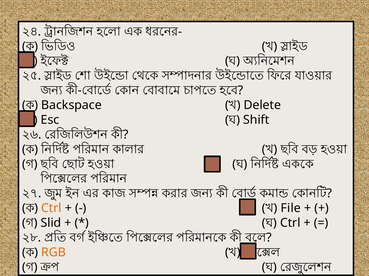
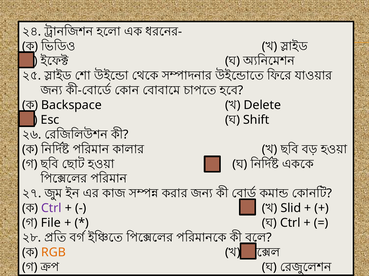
Ctrl at (51, 209) colour: orange -> purple
File: File -> Slid
Slid: Slid -> File
